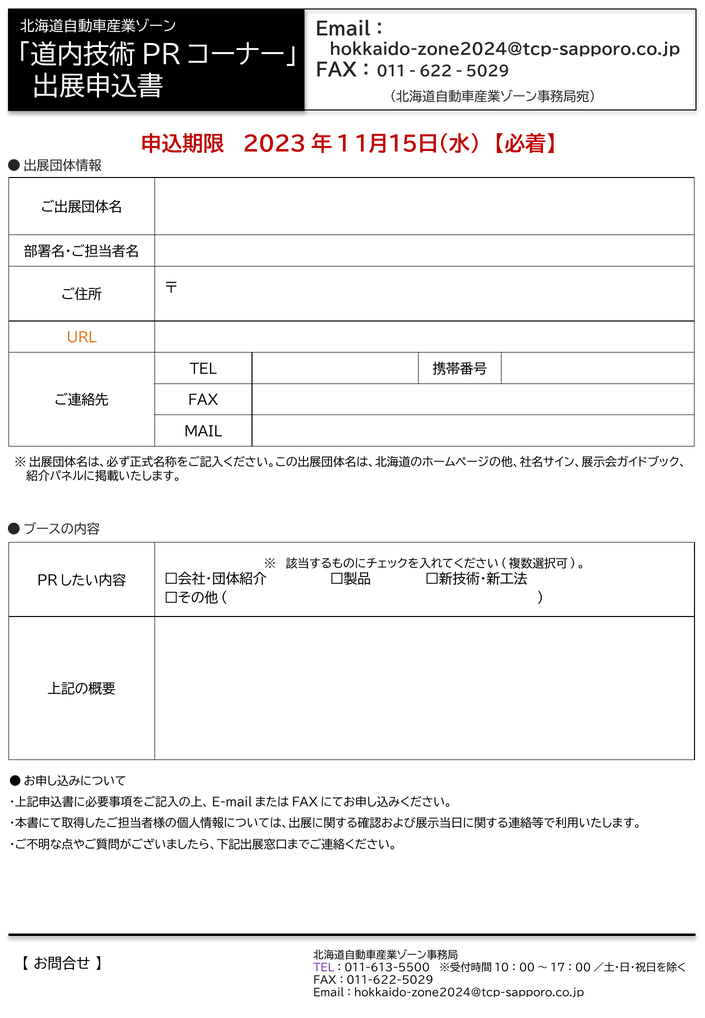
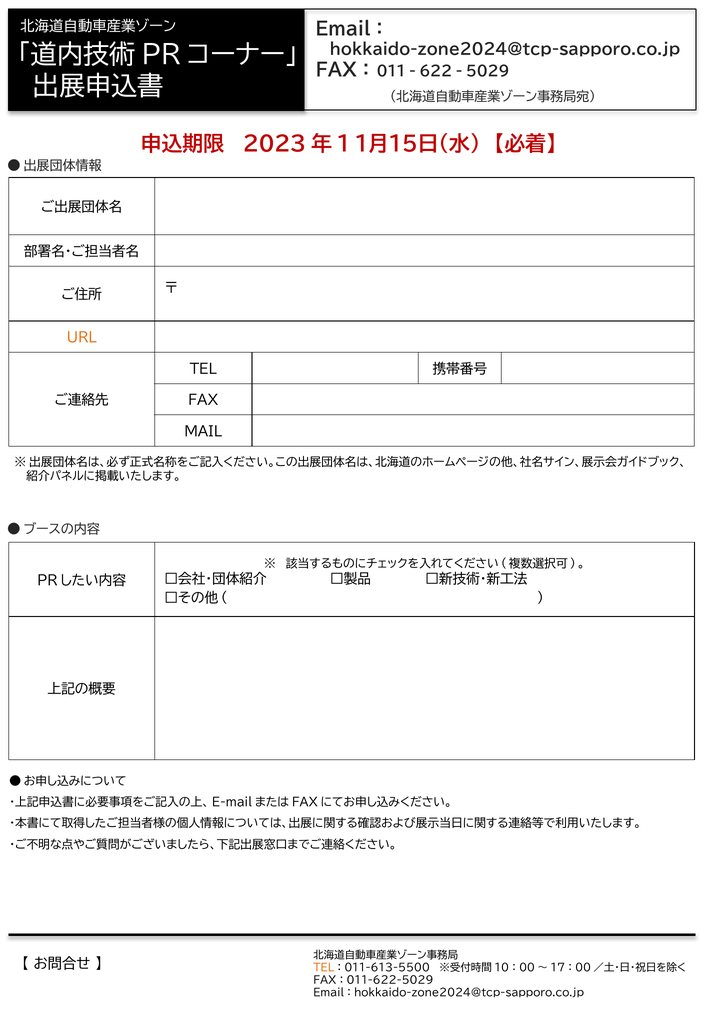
TEL at (324, 968) colour: purple -> orange
